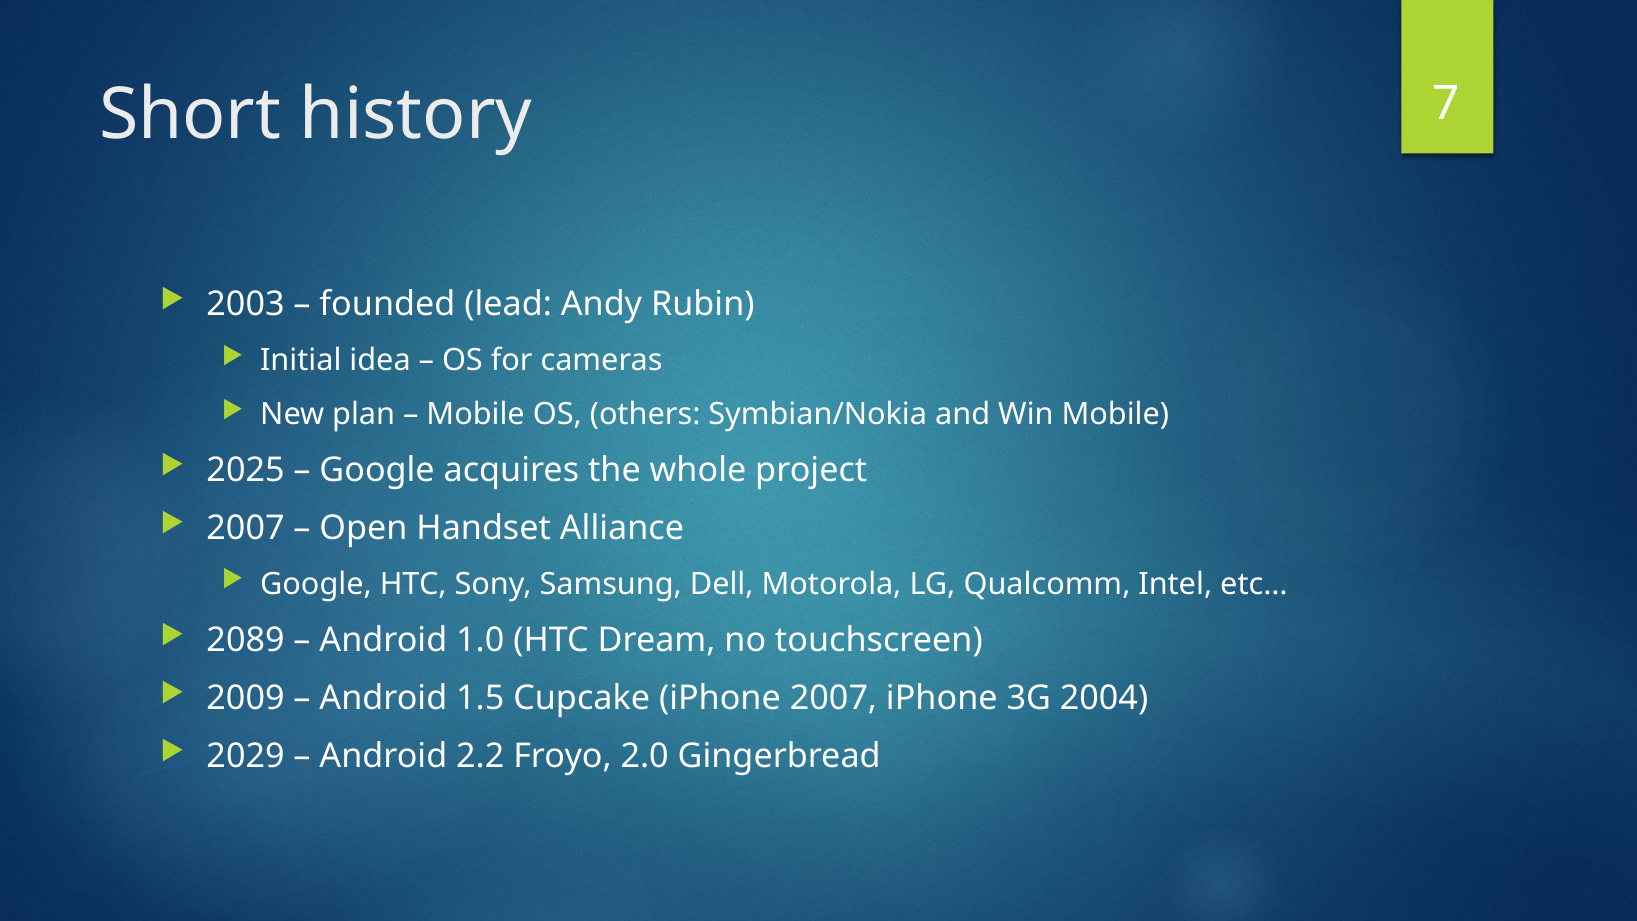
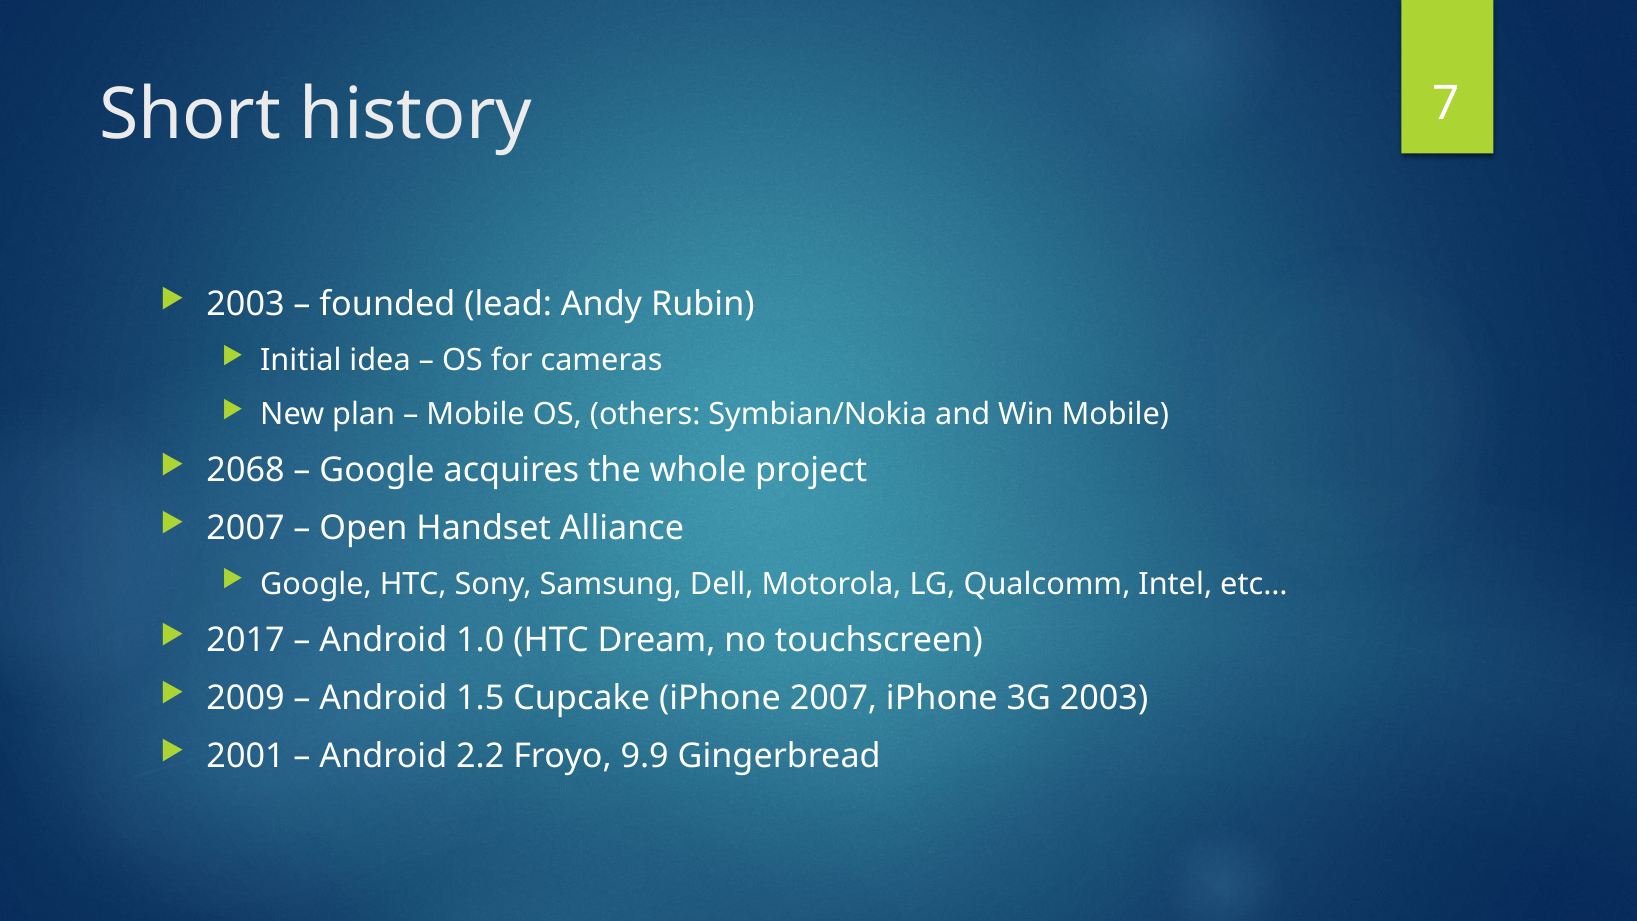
2025: 2025 -> 2068
2089: 2089 -> 2017
3G 2004: 2004 -> 2003
2029: 2029 -> 2001
2.0: 2.0 -> 9.9
